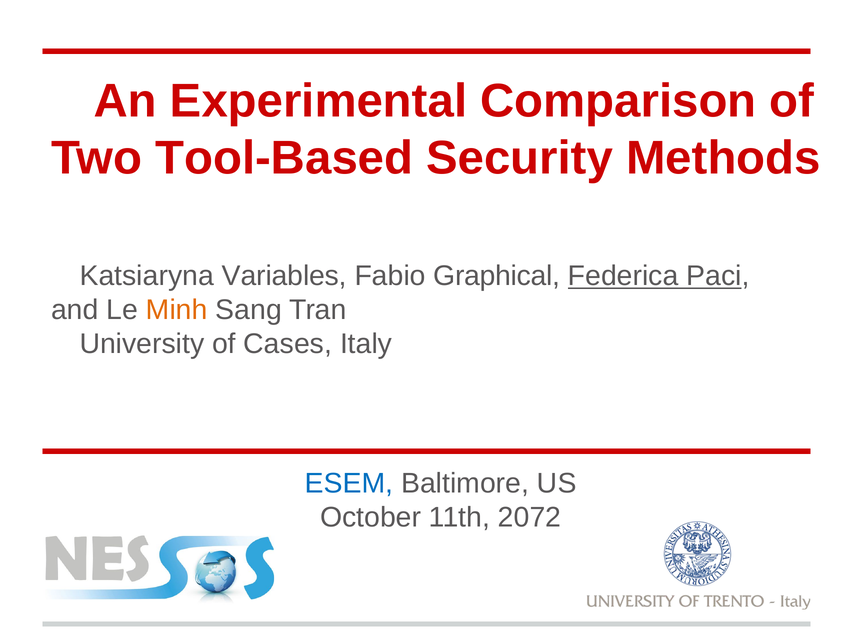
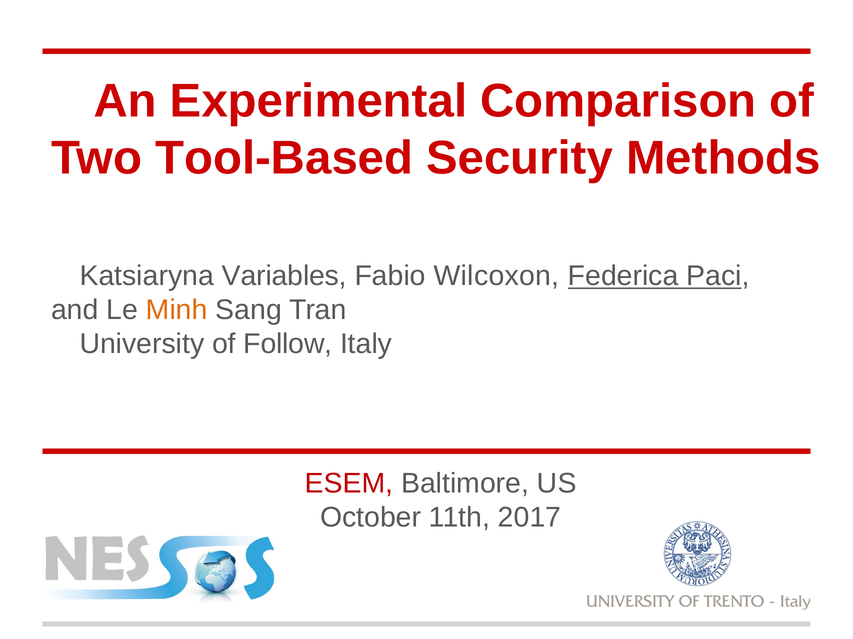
Graphical: Graphical -> Wilcoxon
Cases: Cases -> Follow
ESEM colour: blue -> red
2072: 2072 -> 2017
